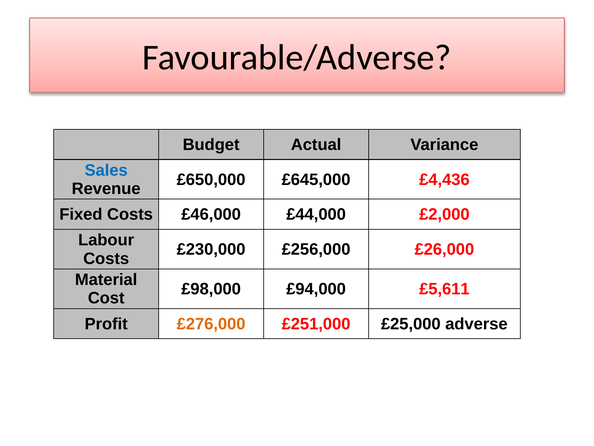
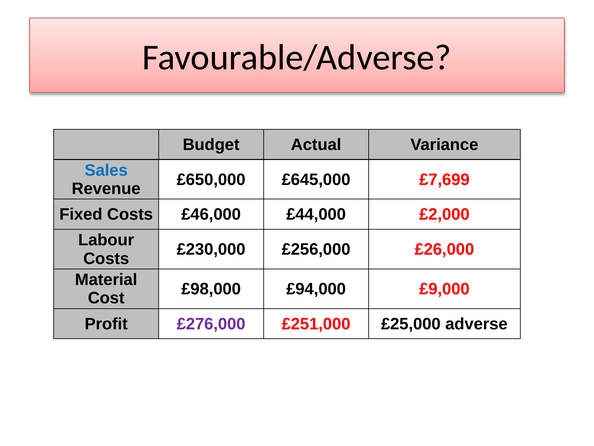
£4,436: £4,436 -> £7,699
£5,611: £5,611 -> £9,000
£276,000 colour: orange -> purple
